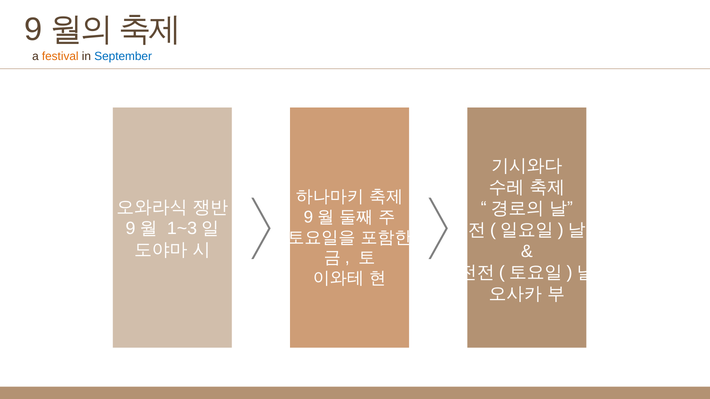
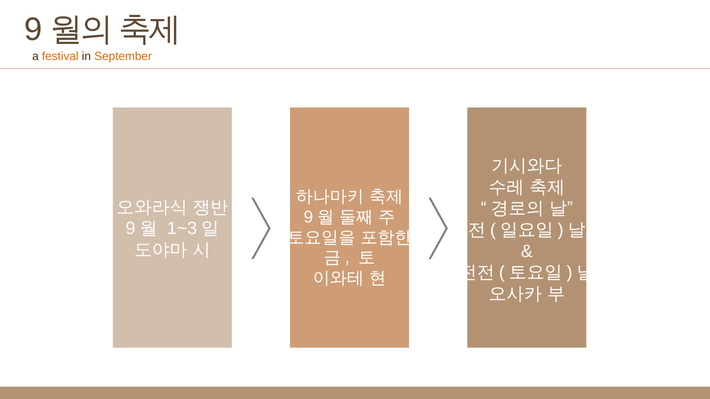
September colour: blue -> orange
